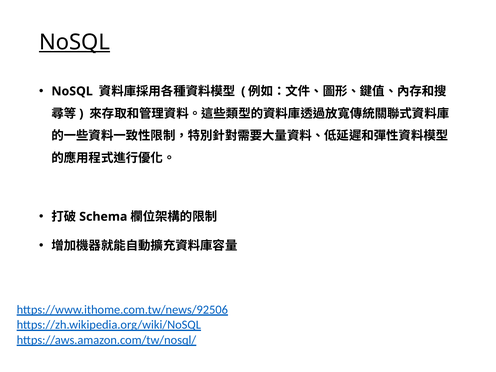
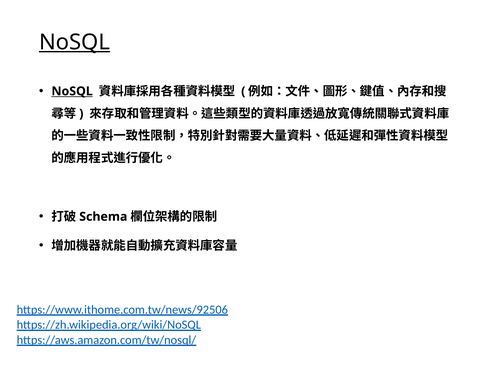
NoSQL at (72, 91) underline: none -> present
